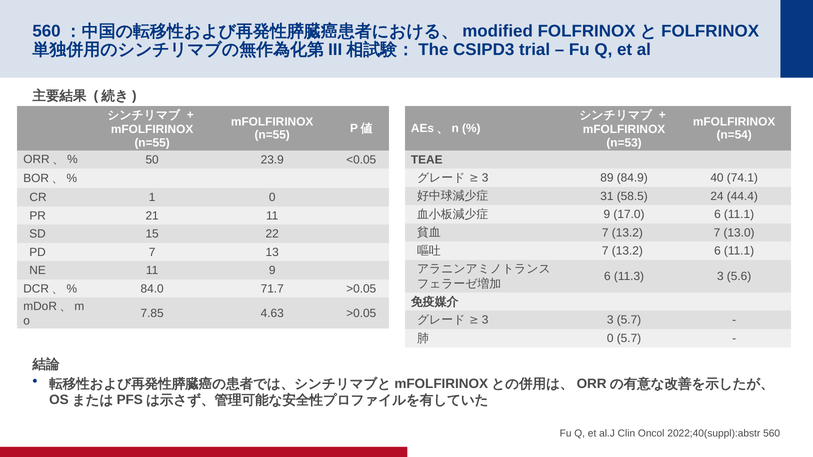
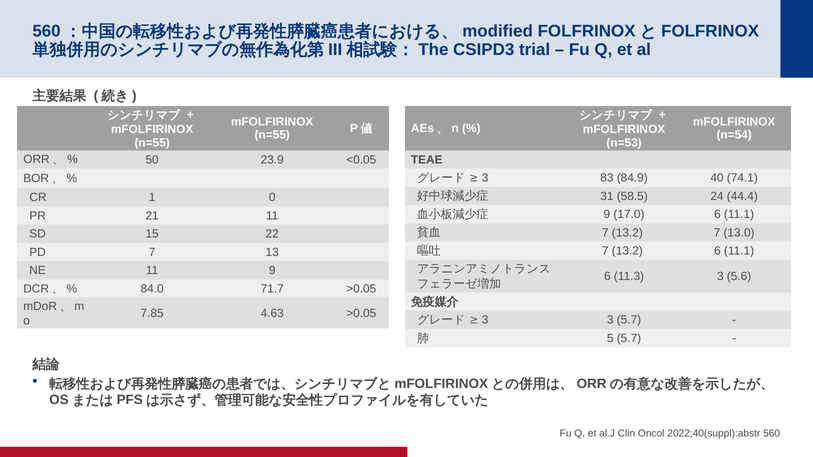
89: 89 -> 83
0 at (610, 339): 0 -> 5
